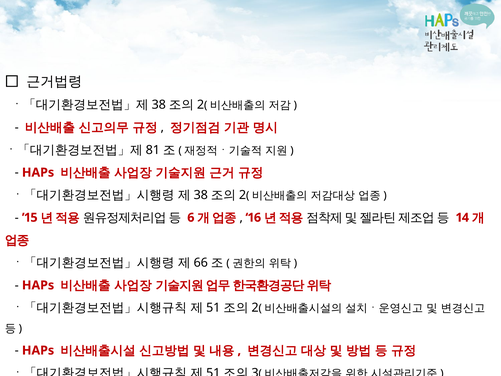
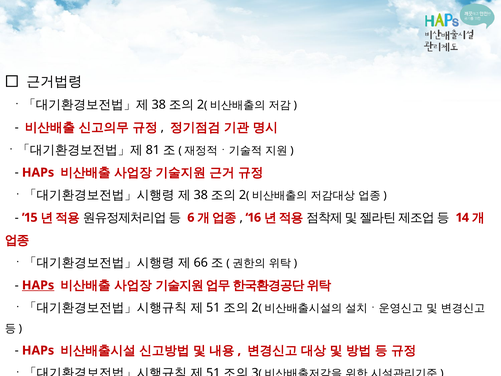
HAPs at (38, 285) underline: none -> present
